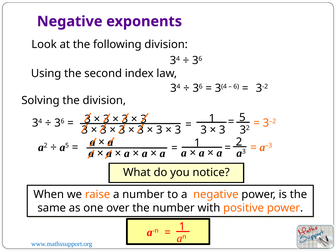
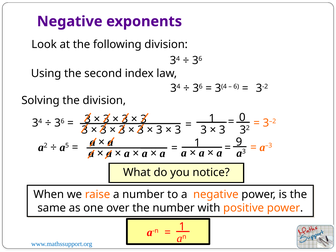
1 5: 5 -> 0
1 2: 2 -> 9
